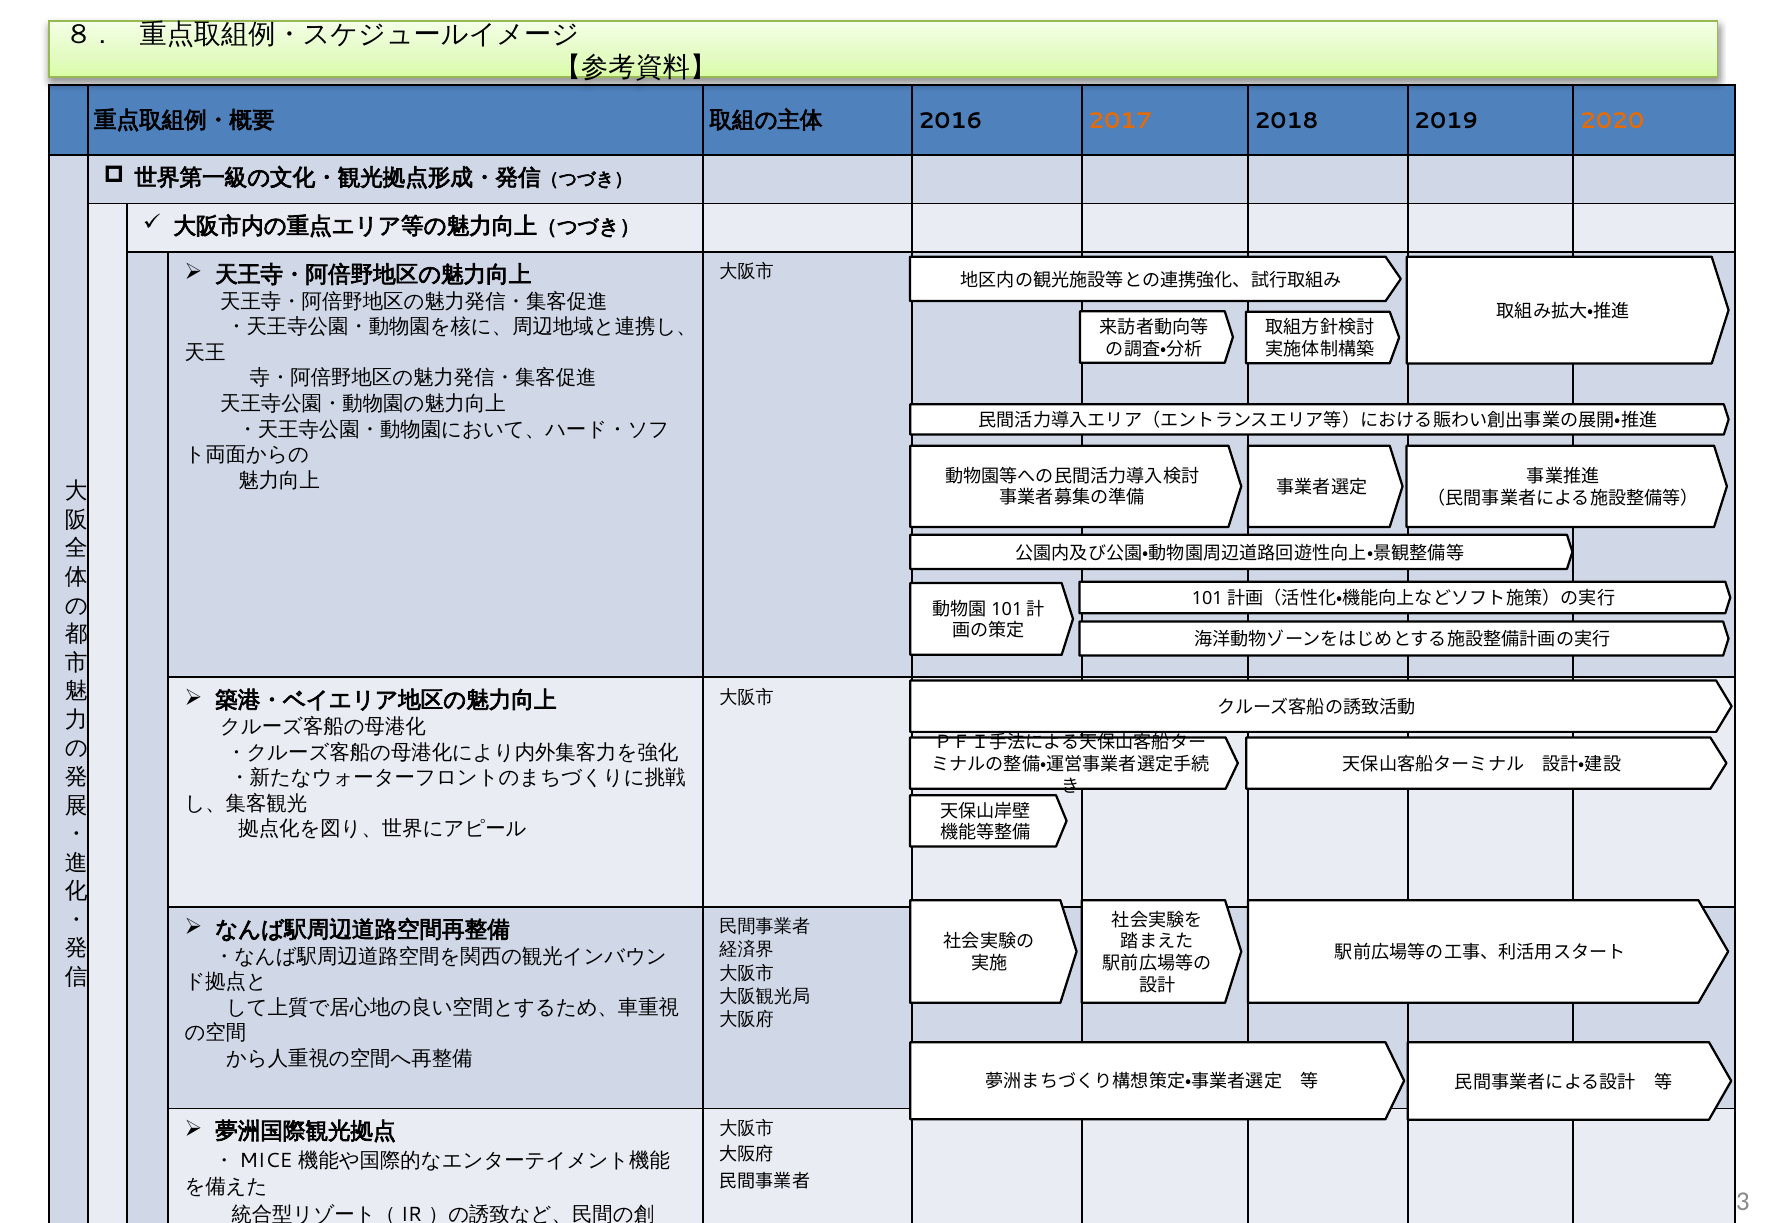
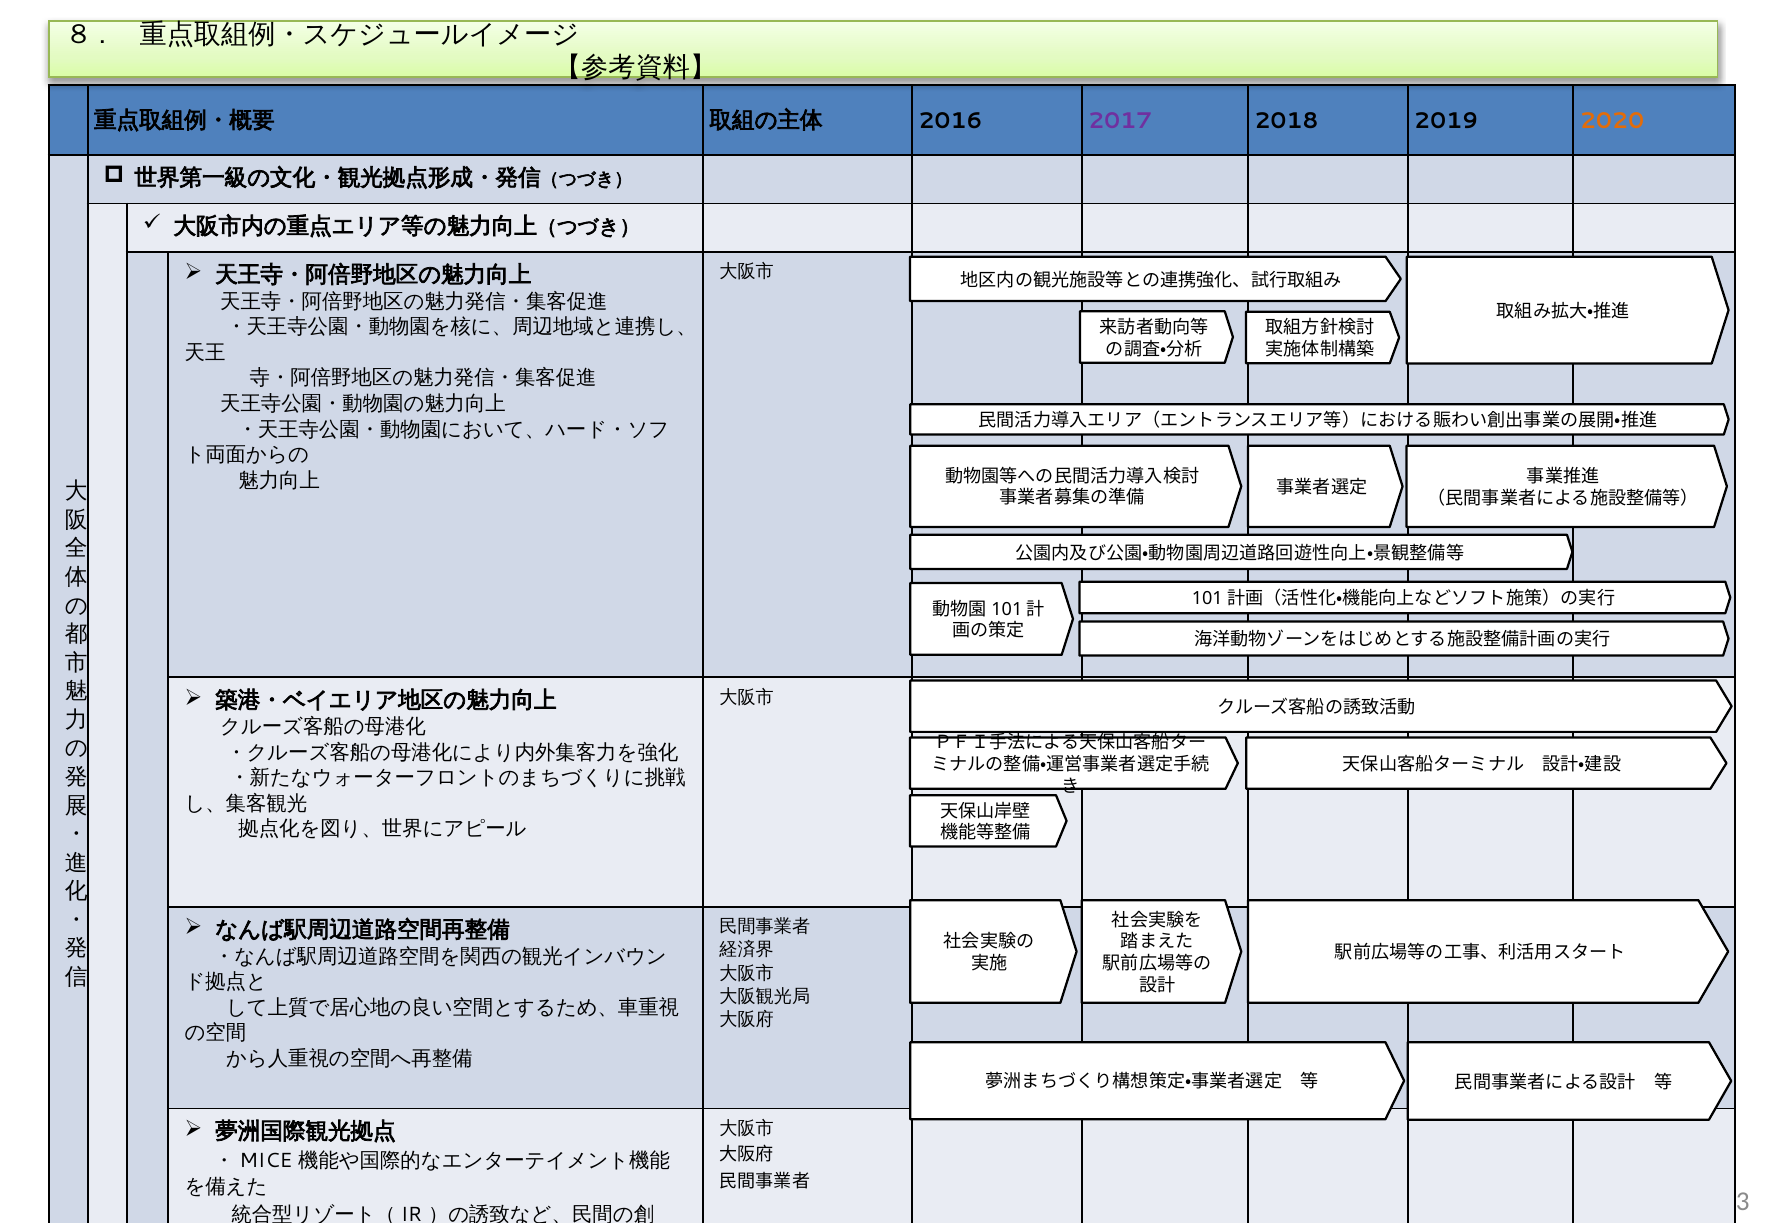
2017 colour: orange -> purple
